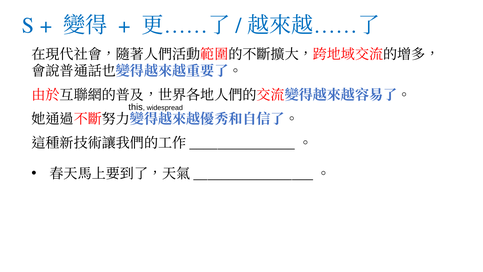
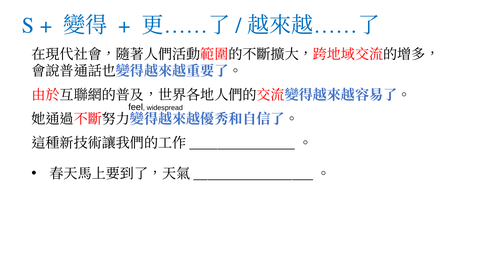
this: this -> feel
